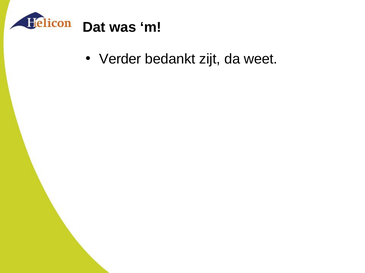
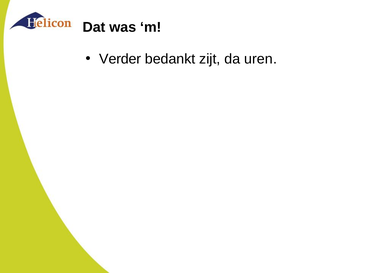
weet: weet -> uren
